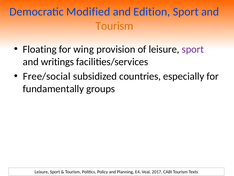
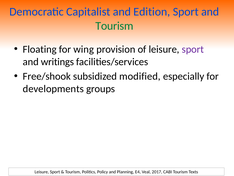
Modified: Modified -> Capitalist
Tourism at (114, 26) colour: orange -> green
Free/social: Free/social -> Free/shook
countries: countries -> modified
fundamentally: fundamentally -> developments
